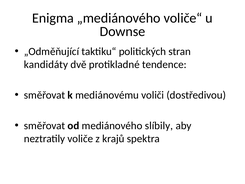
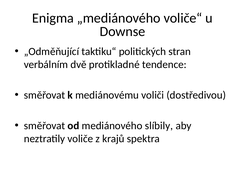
kandidáty: kandidáty -> verbálním
